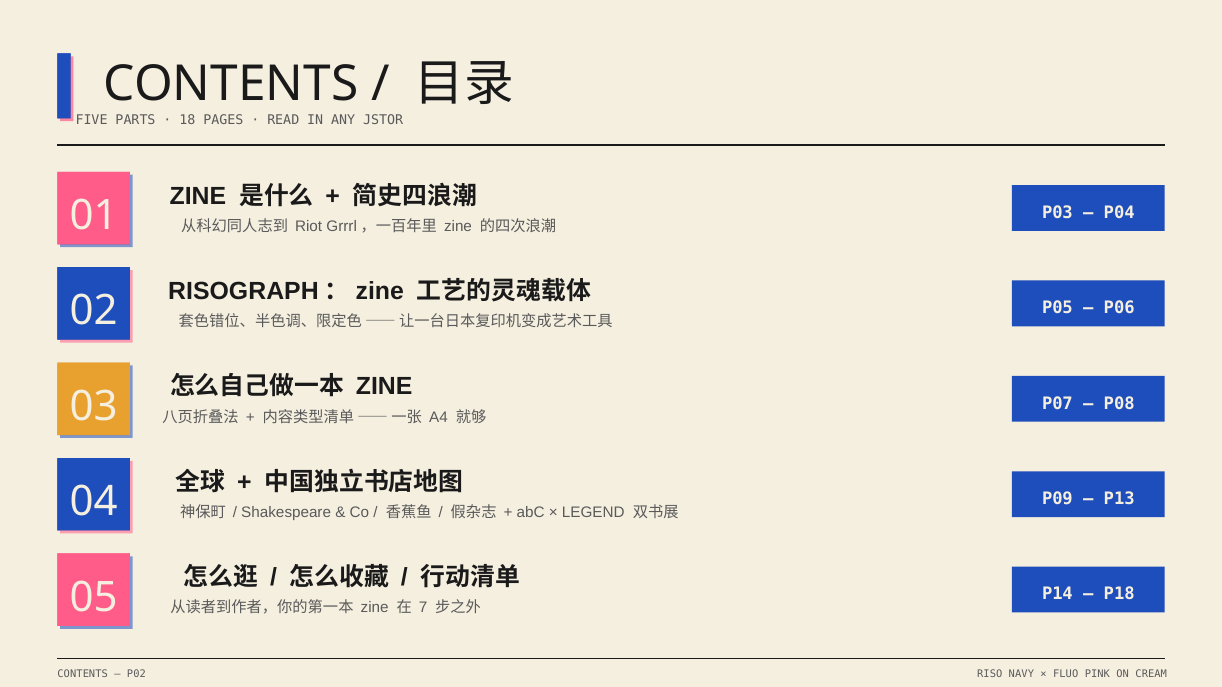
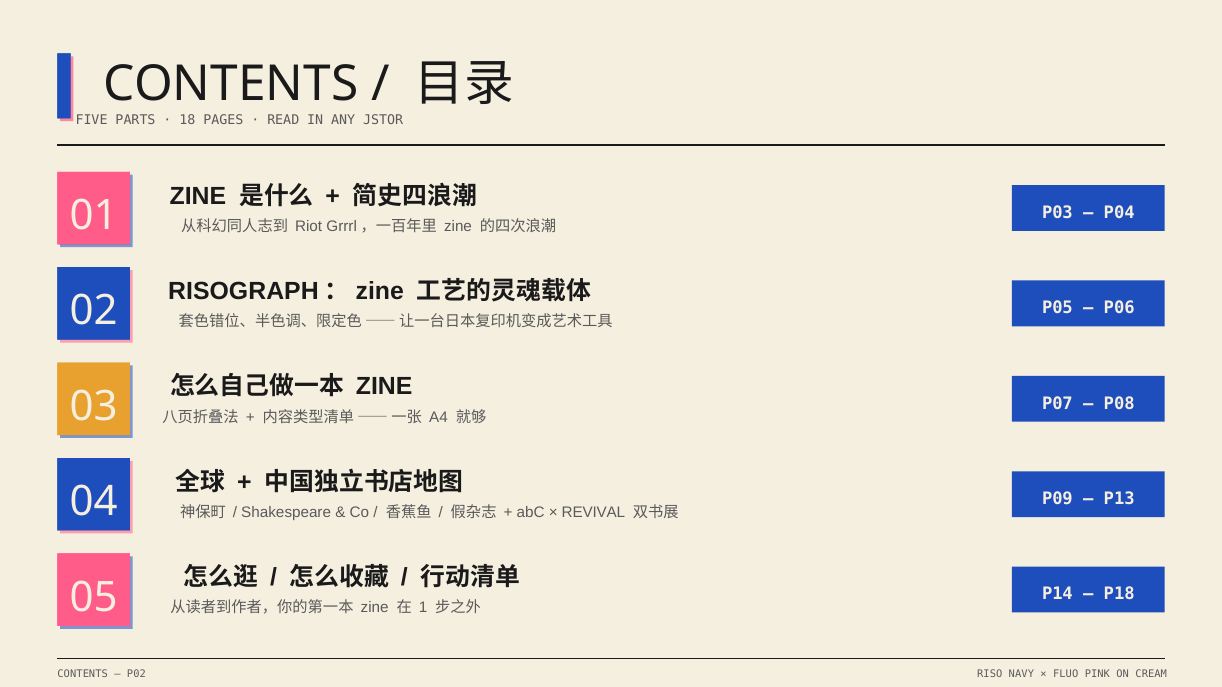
LEGEND: LEGEND -> REVIVAL
7: 7 -> 1
